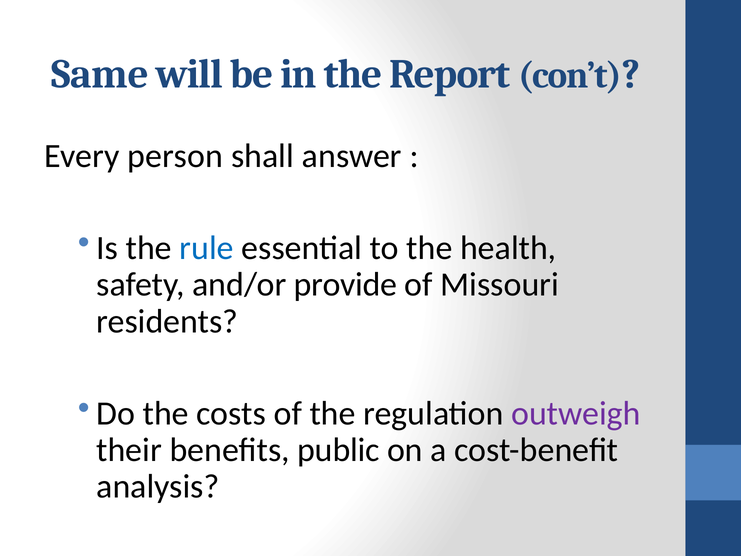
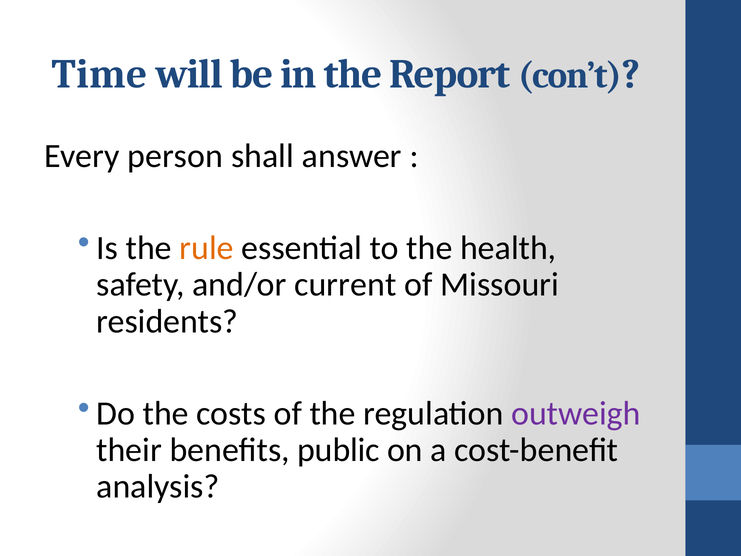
Same: Same -> Time
rule colour: blue -> orange
provide: provide -> current
